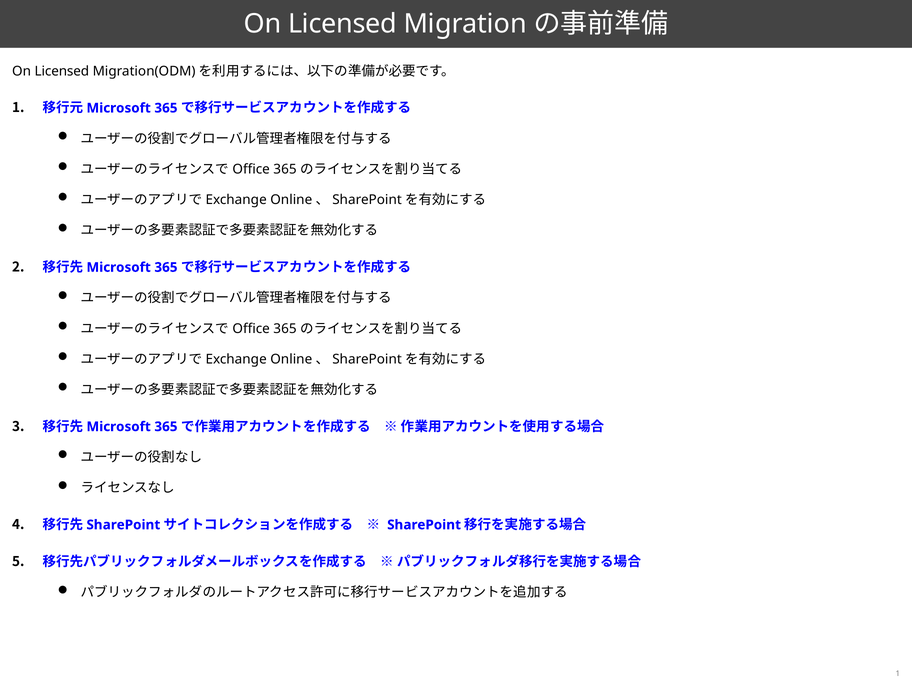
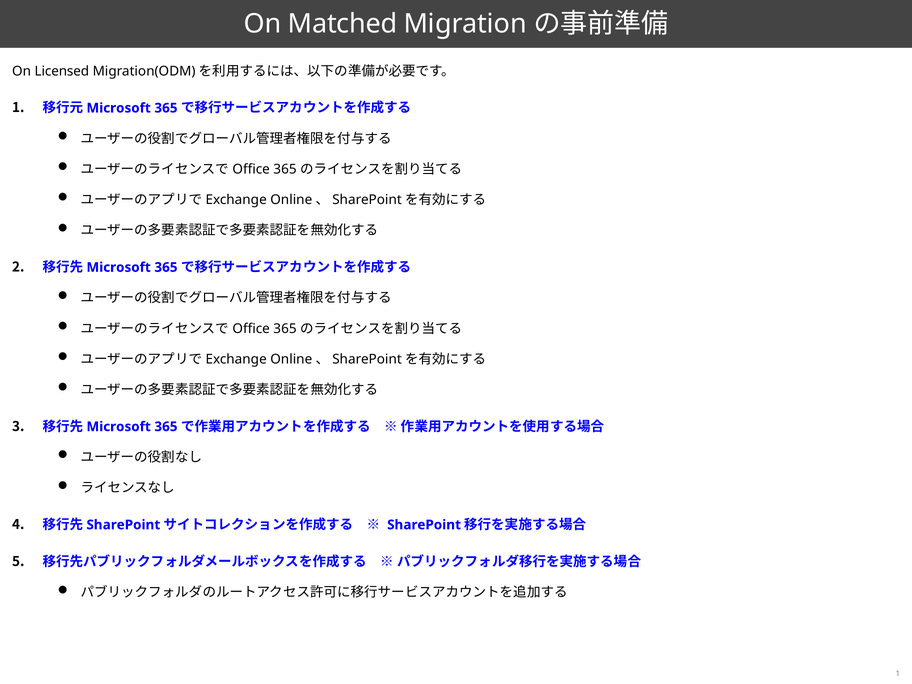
Licensed at (343, 24): Licensed -> Matched
